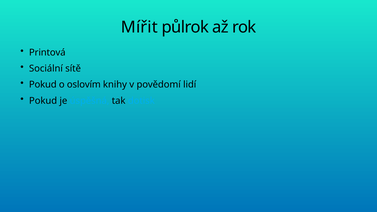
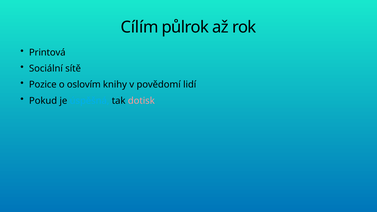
Mířit: Mířit -> Cílím
Pokud at (43, 85): Pokud -> Pozice
dotisk colour: light blue -> pink
